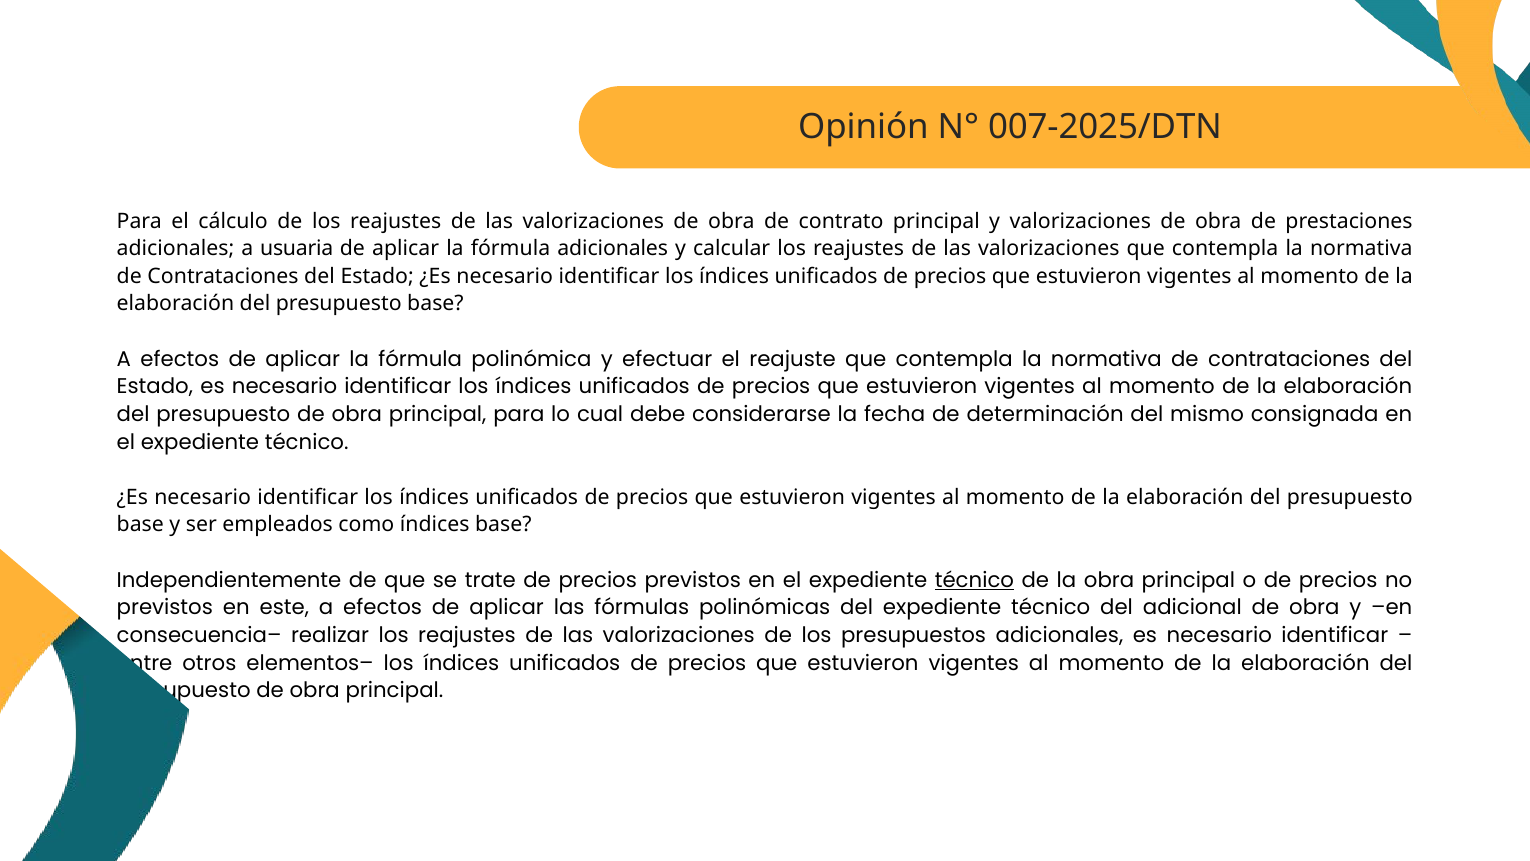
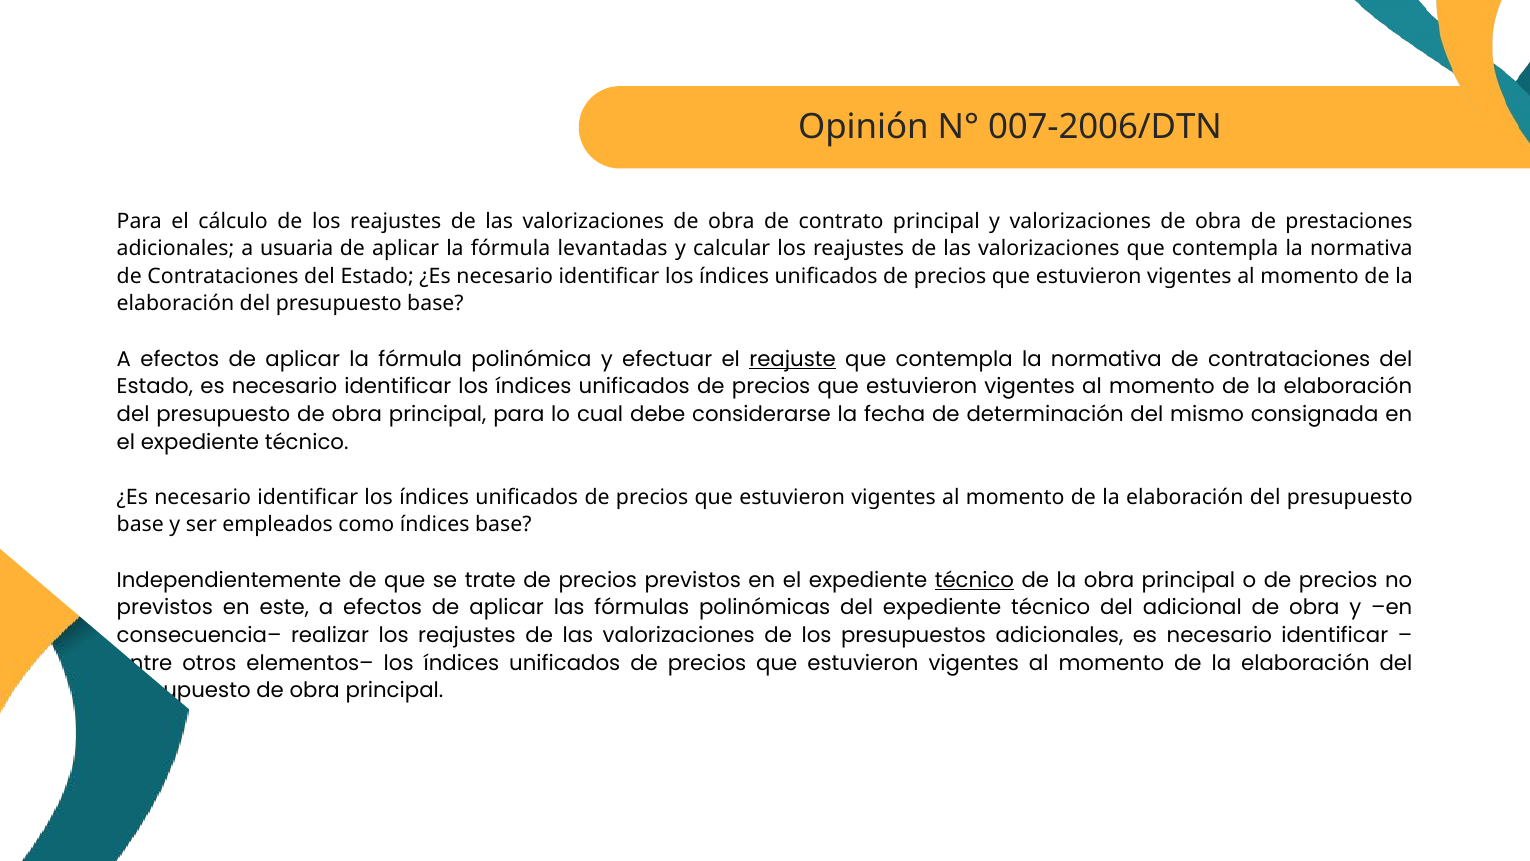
007-2025/DTN: 007-2025/DTN -> 007-2006/DTN
fórmula adicionales: adicionales -> levantadas
reajuste underline: none -> present
